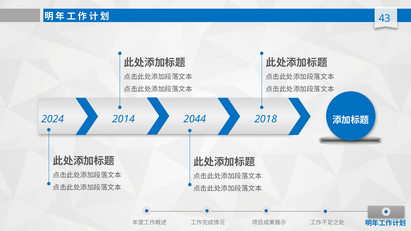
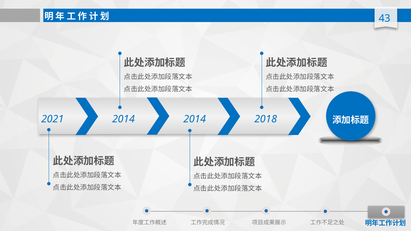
2024: 2024 -> 2021
2014 2044: 2044 -> 2014
